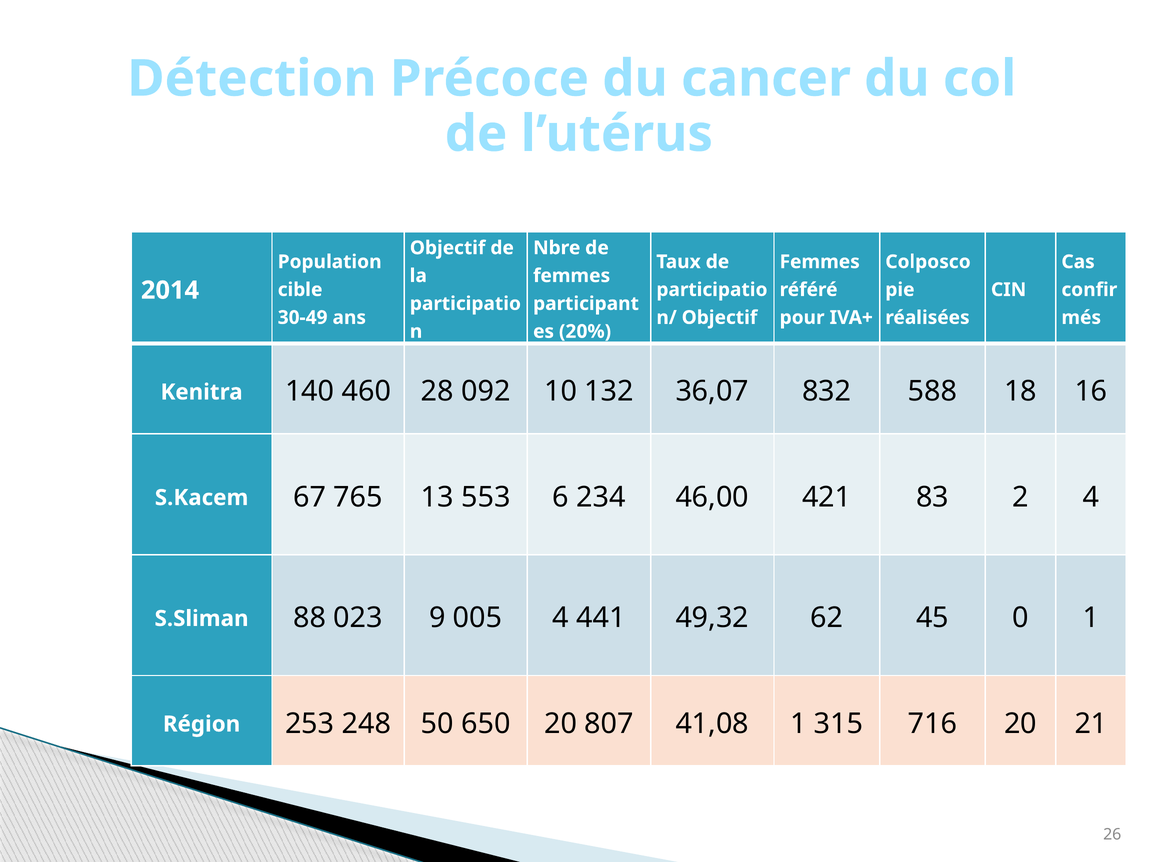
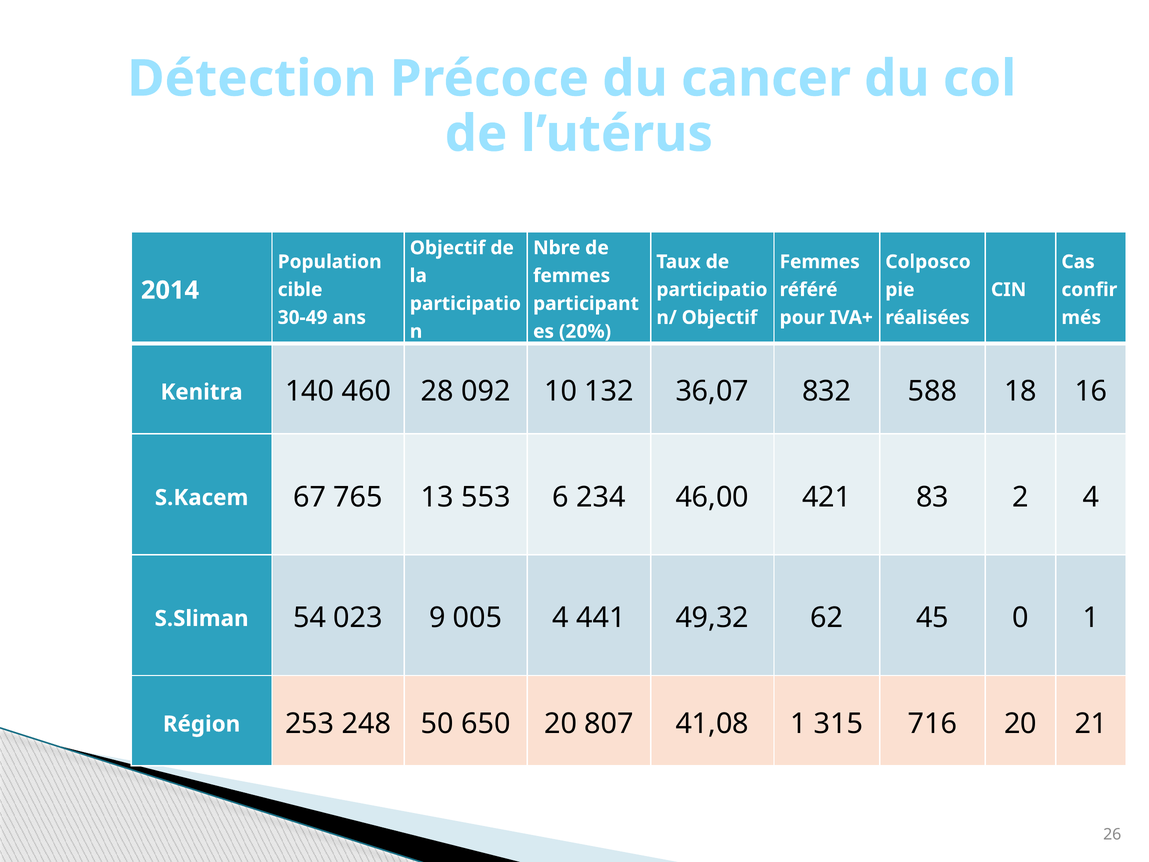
88: 88 -> 54
